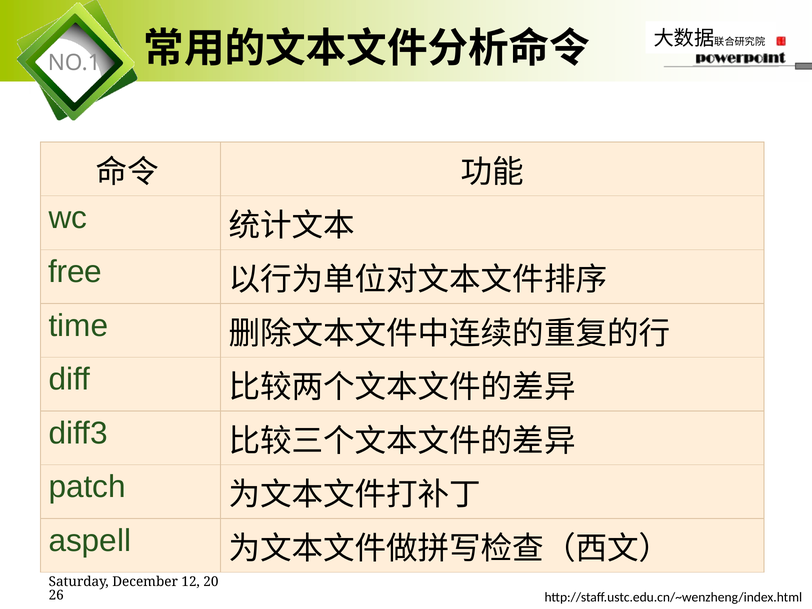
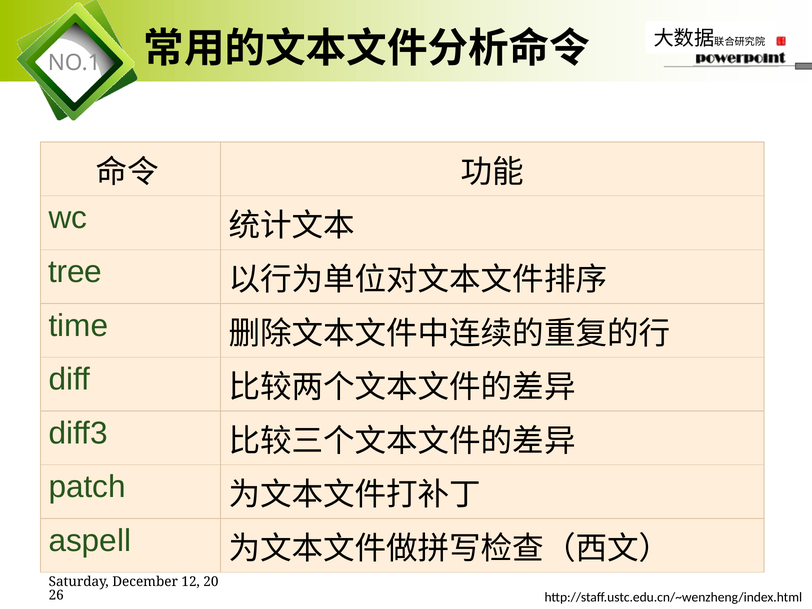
free: free -> tree
